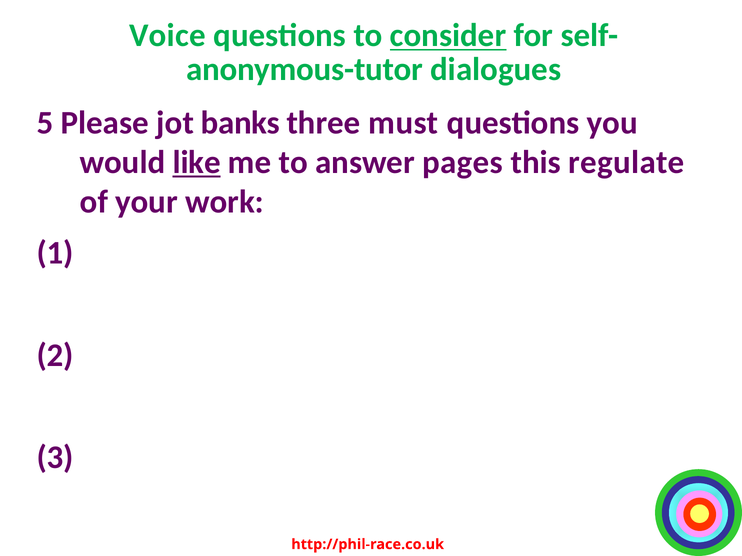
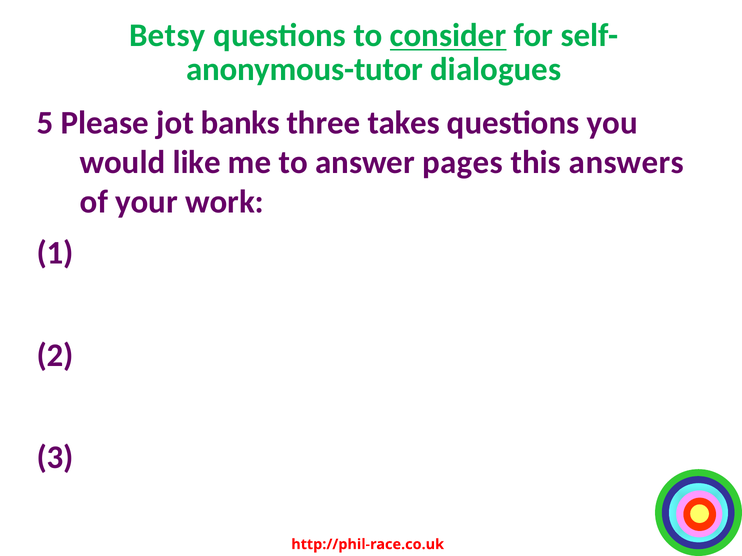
Voice: Voice -> Betsy
must: must -> takes
like underline: present -> none
regulate: regulate -> answers
